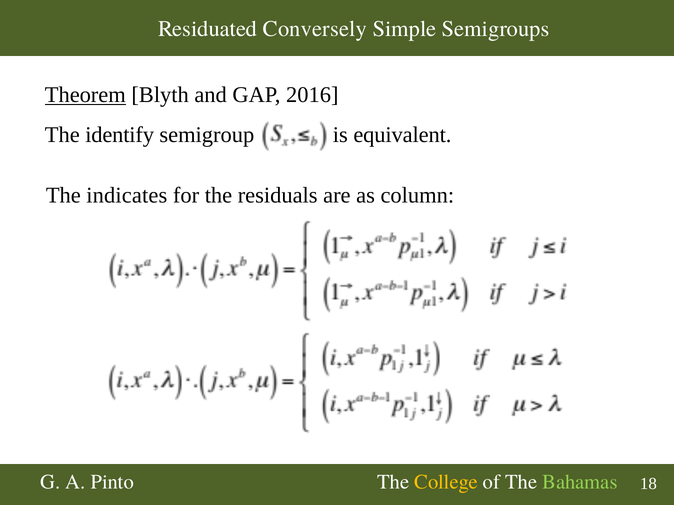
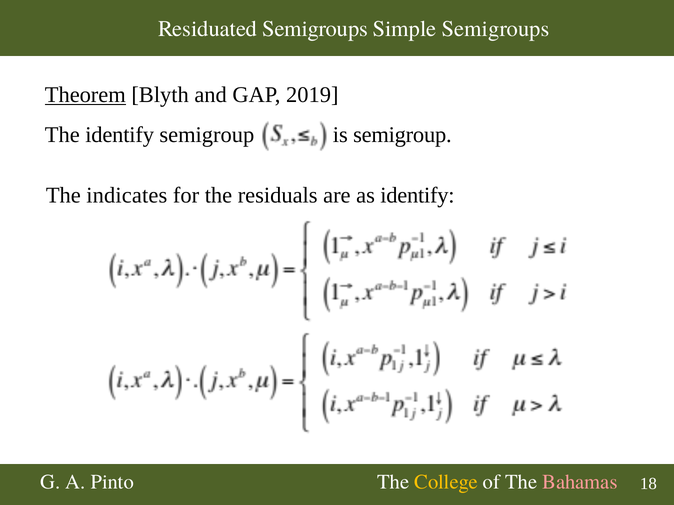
Residuated Conversely: Conversely -> Semigroups
2016: 2016 -> 2019
is equivalent: equivalent -> semigroup
as column: column -> identify
Bahamas colour: light green -> pink
